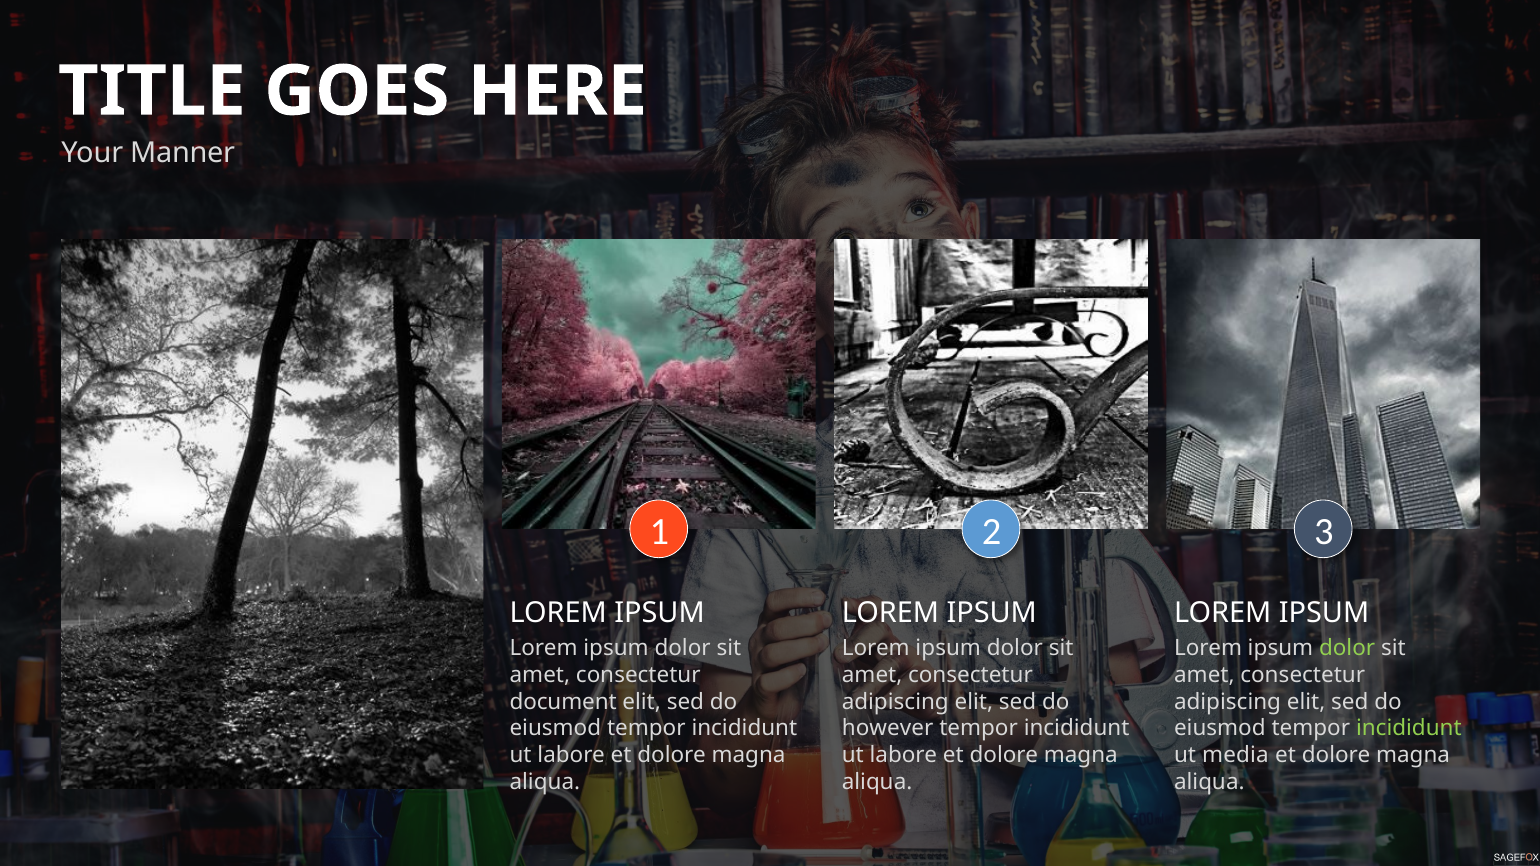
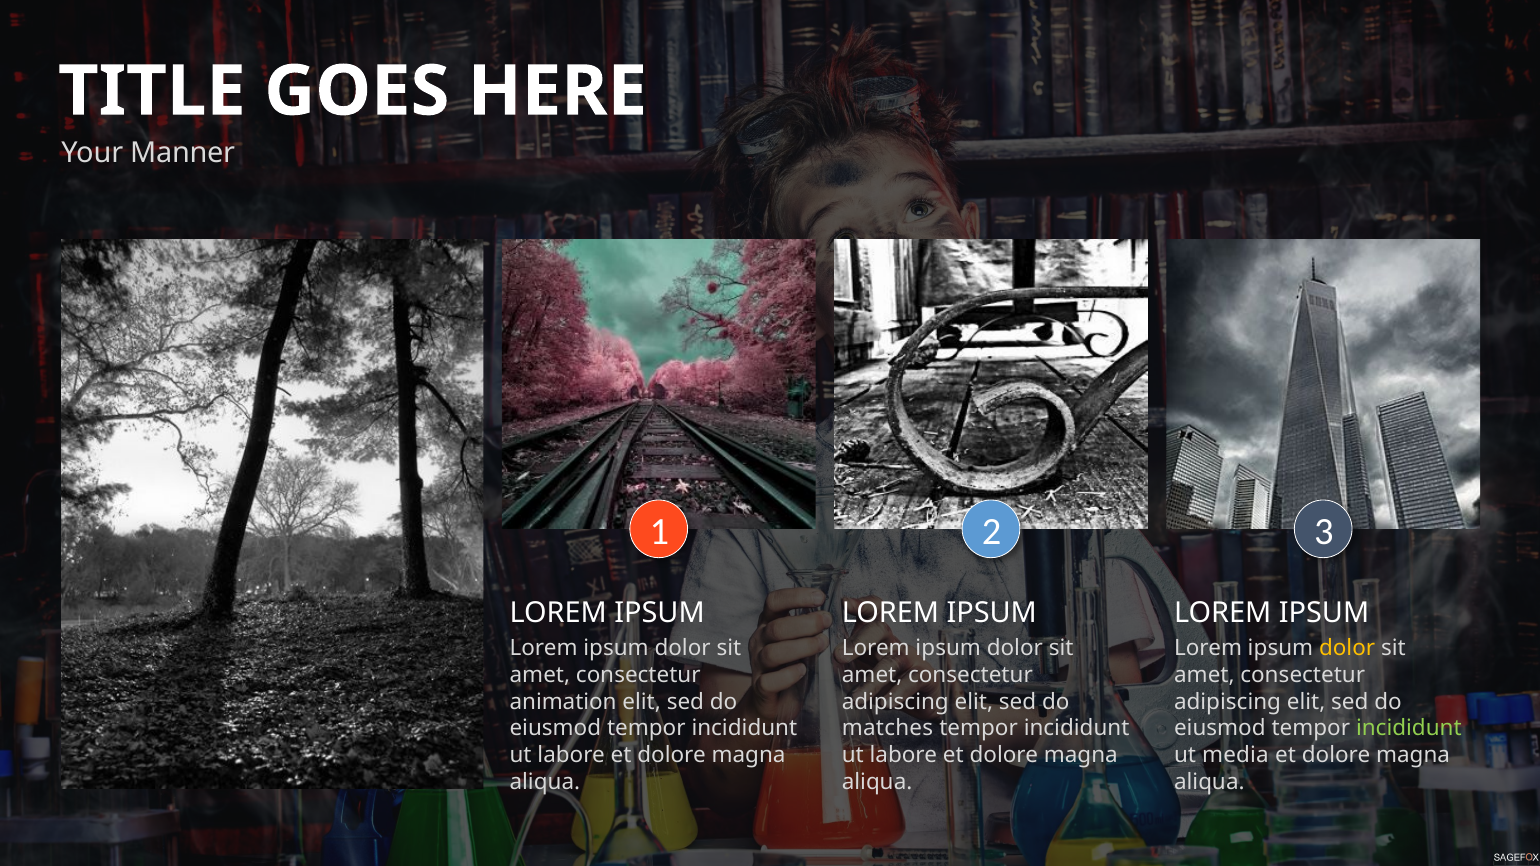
dolor at (1347, 648) colour: light green -> yellow
document: document -> animation
however: however -> matches
